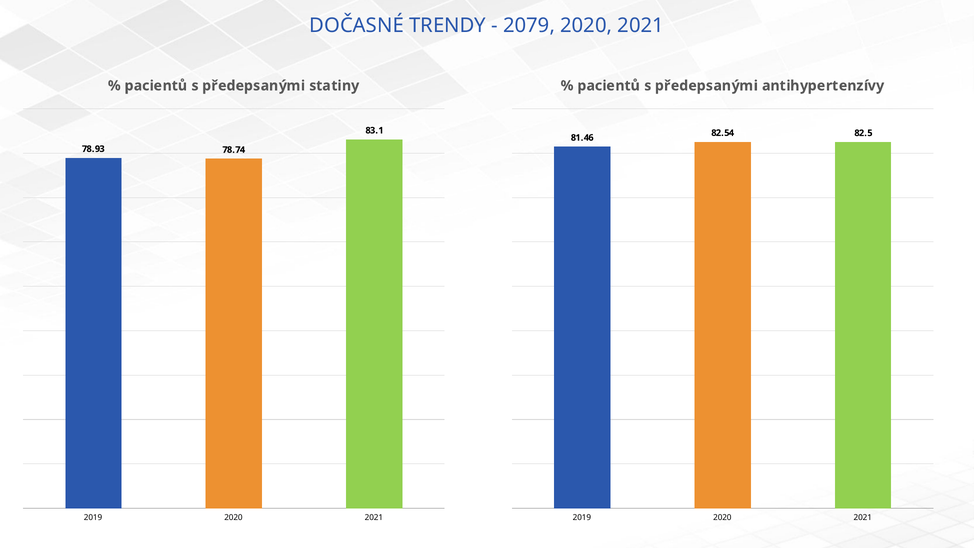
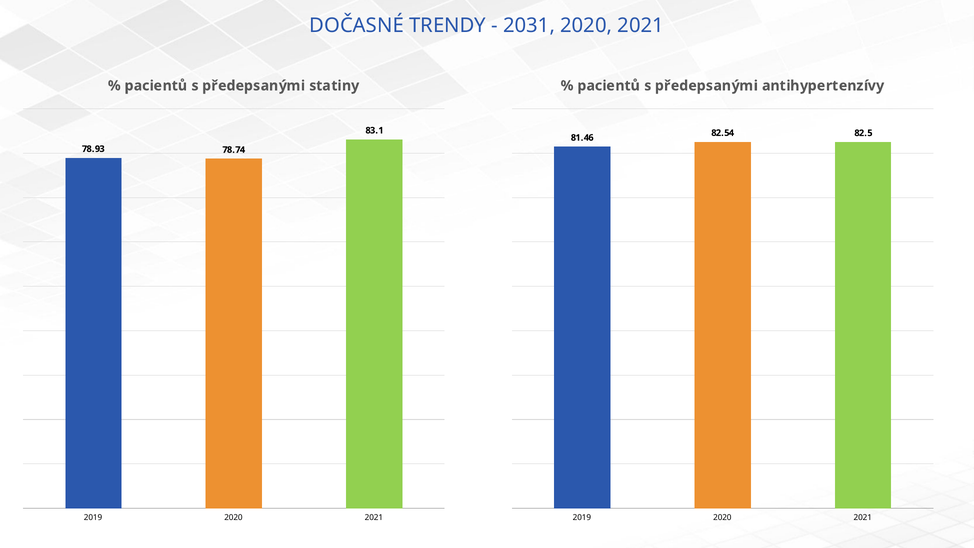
2079: 2079 -> 2031
